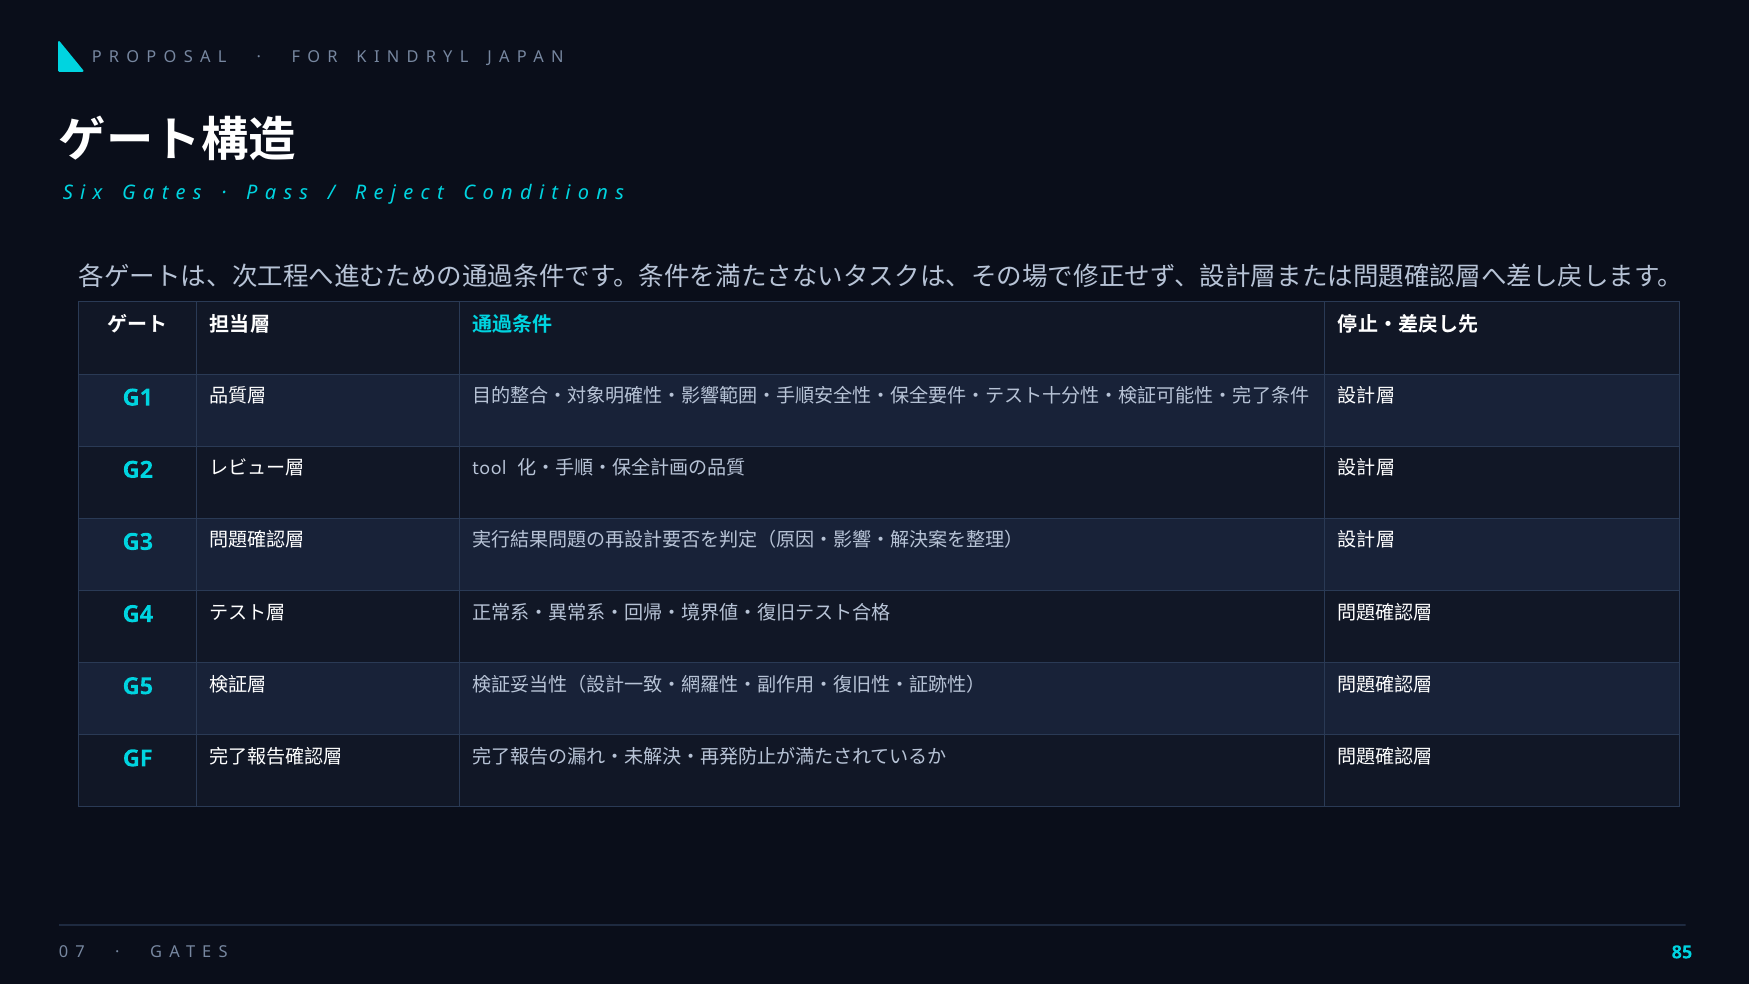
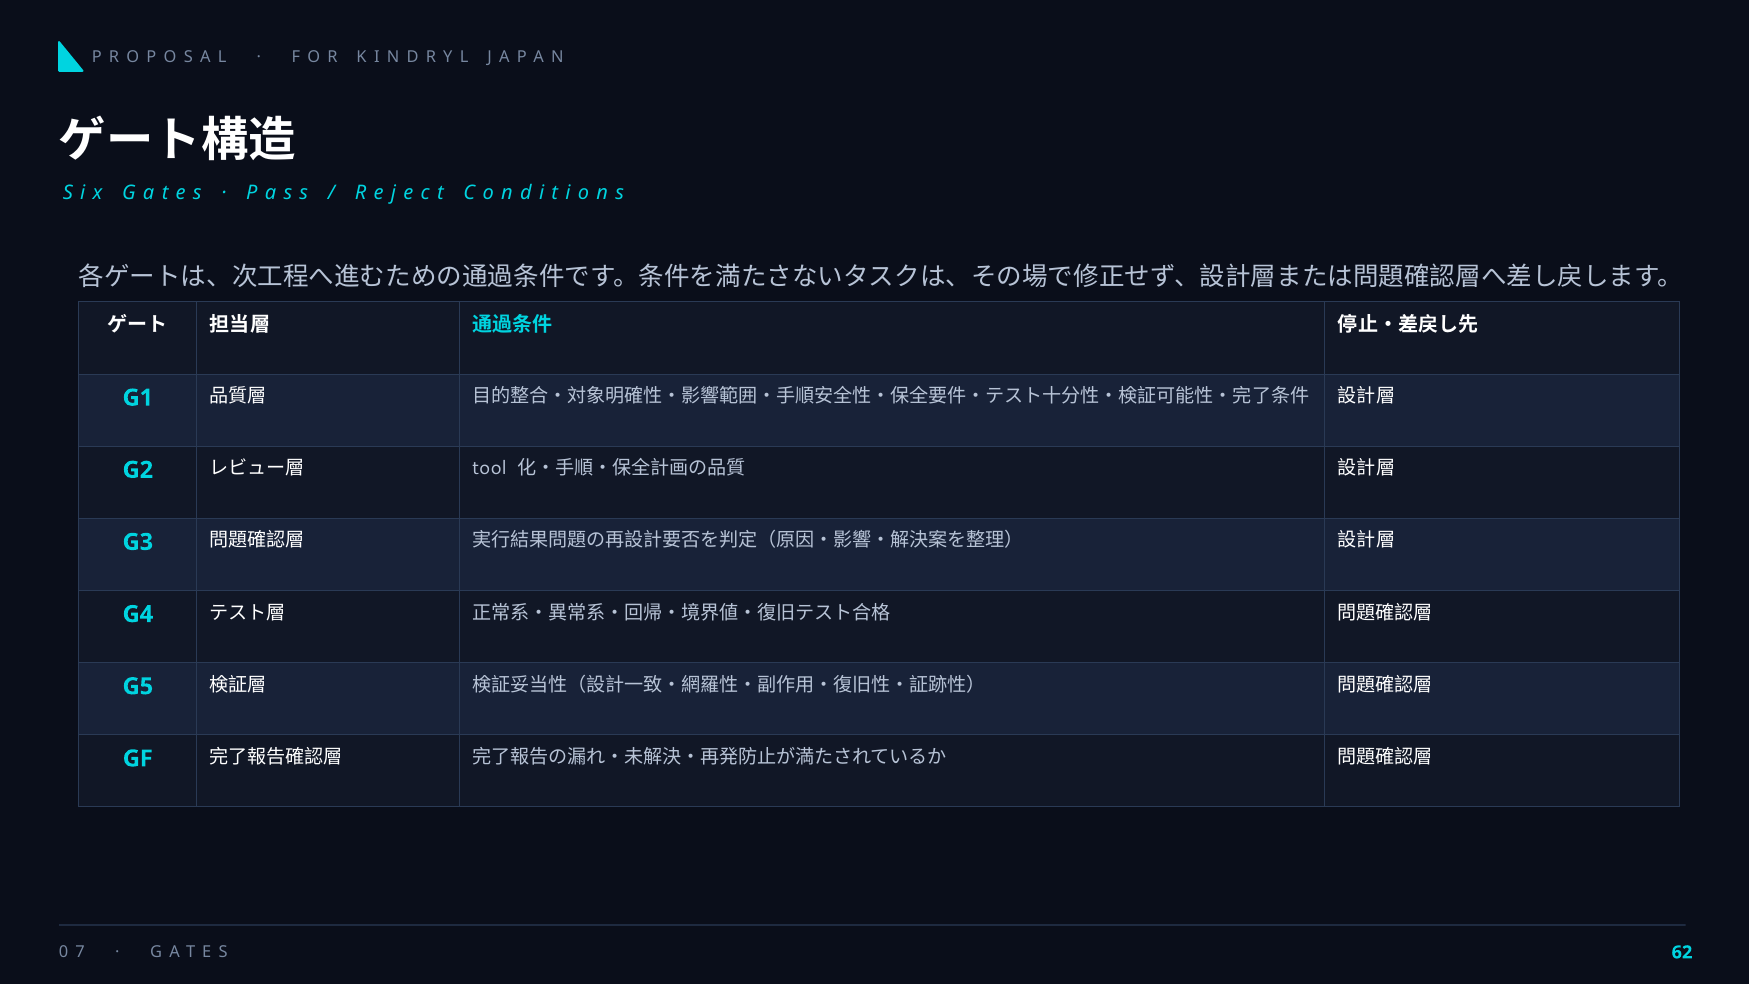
85: 85 -> 62
